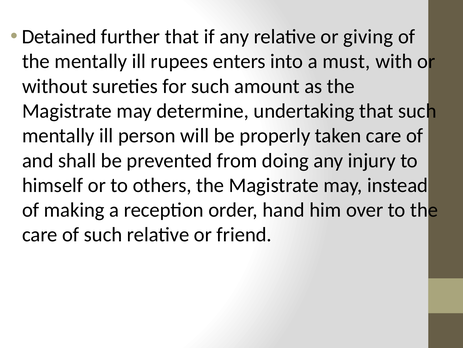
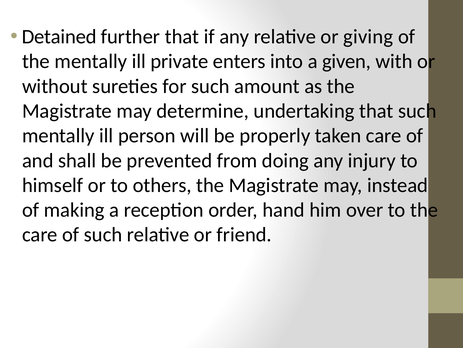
rupees: rupees -> private
must: must -> given
